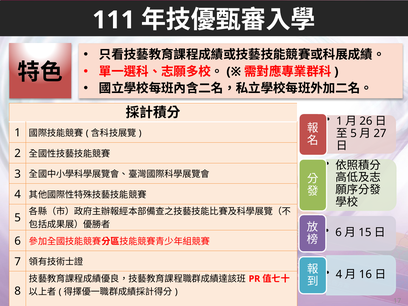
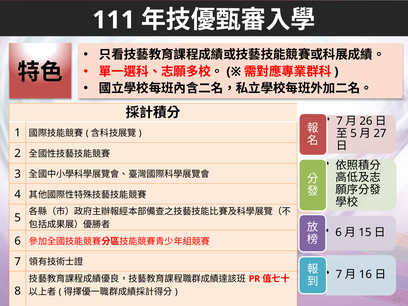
1 at (339, 121): 1 -> 7
4 at (339, 274): 4 -> 7
